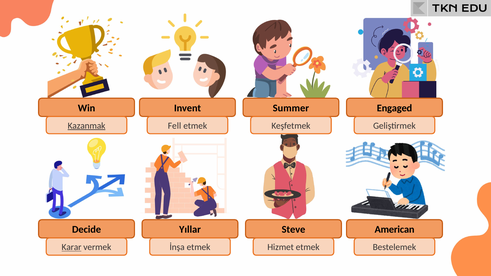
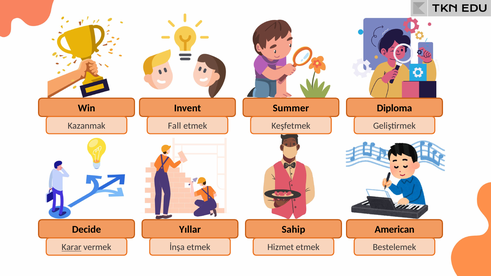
Engaged: Engaged -> Diploma
Kazanmak underline: present -> none
Fell: Fell -> Fall
Steve: Steve -> Sahip
